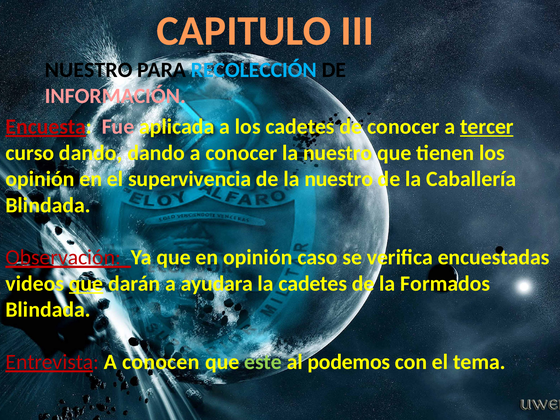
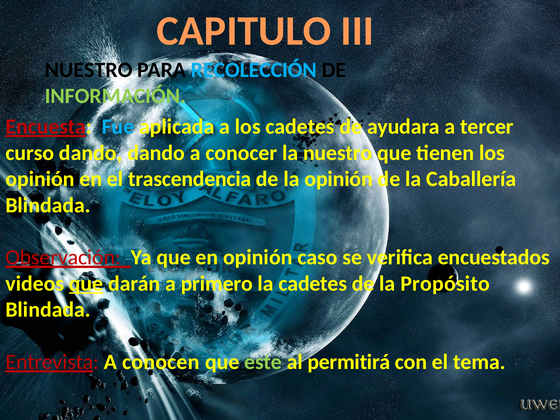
INFORMACIÓN colour: pink -> light green
Fue colour: pink -> light blue
de conocer: conocer -> ayudara
tercer underline: present -> none
supervivencia: supervivencia -> trascendencia
de la nuestro: nuestro -> opinión
encuestadas: encuestadas -> encuestados
ayudara: ayudara -> primero
Formados: Formados -> Propósito
podemos: podemos -> permitirá
